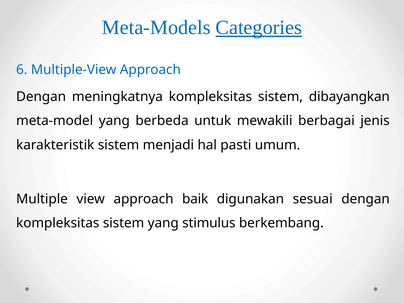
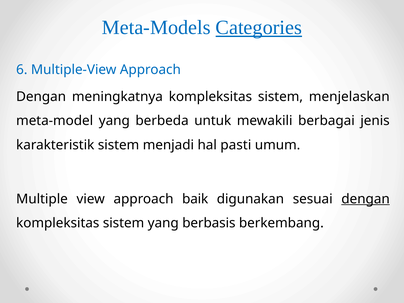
dibayangkan: dibayangkan -> menjelaskan
dengan at (366, 199) underline: none -> present
stimulus: stimulus -> berbasis
